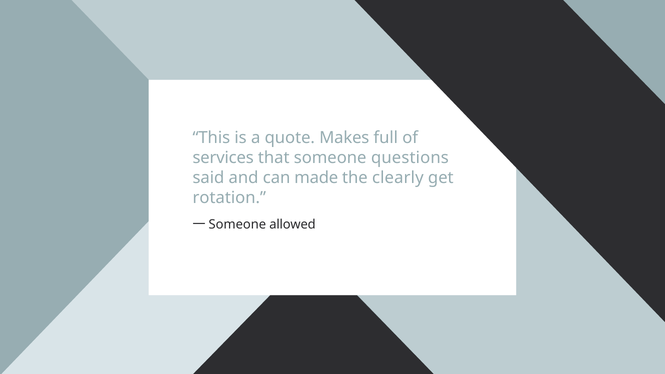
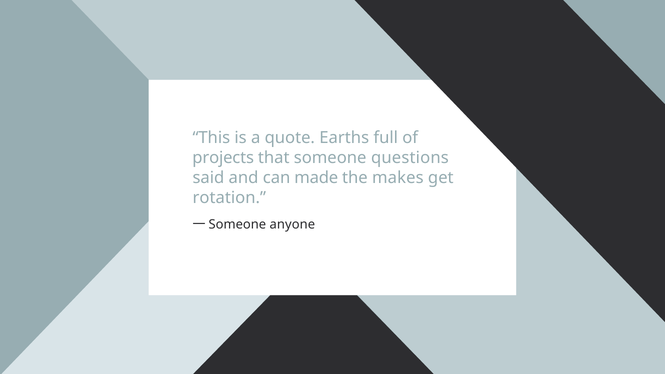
Makes: Makes -> Earths
services: services -> projects
clearly: clearly -> makes
allowed: allowed -> anyone
